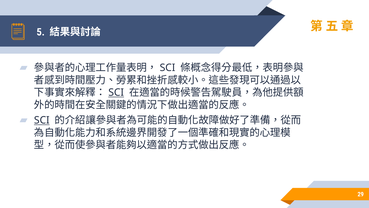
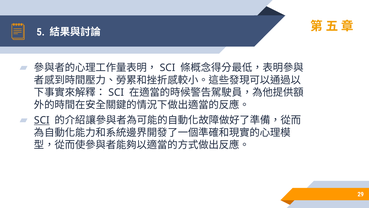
SCI at (116, 92) underline: present -> none
